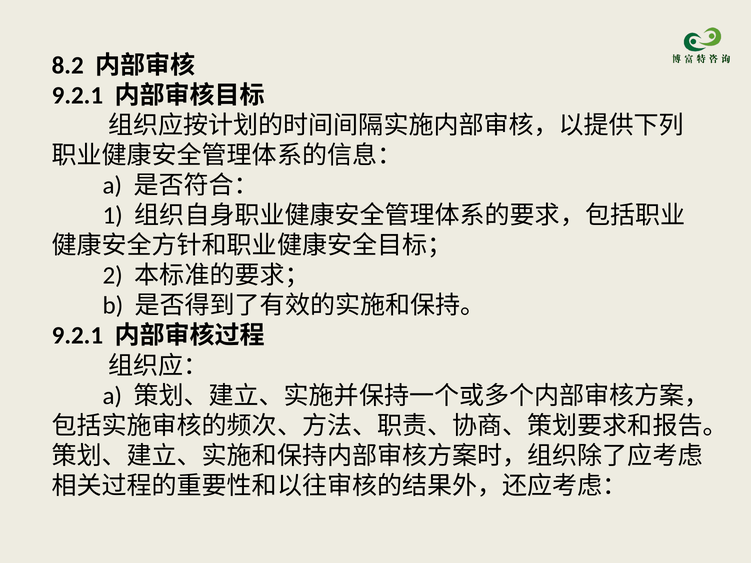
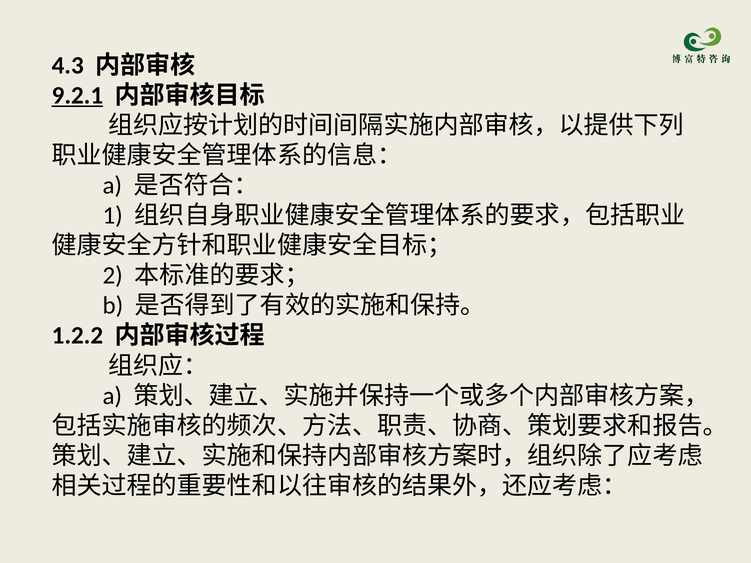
8.2: 8.2 -> 4.3
9.2.1 at (77, 96) underline: none -> present
9.2.1 at (77, 336): 9.2.1 -> 1.2.2
